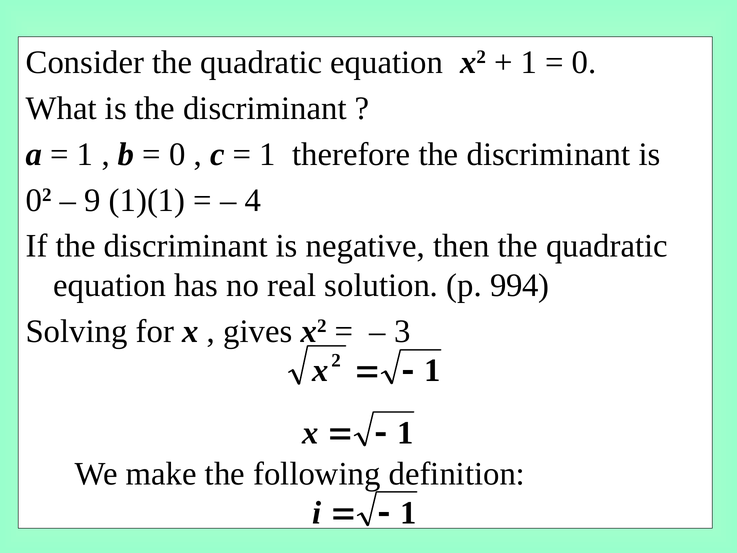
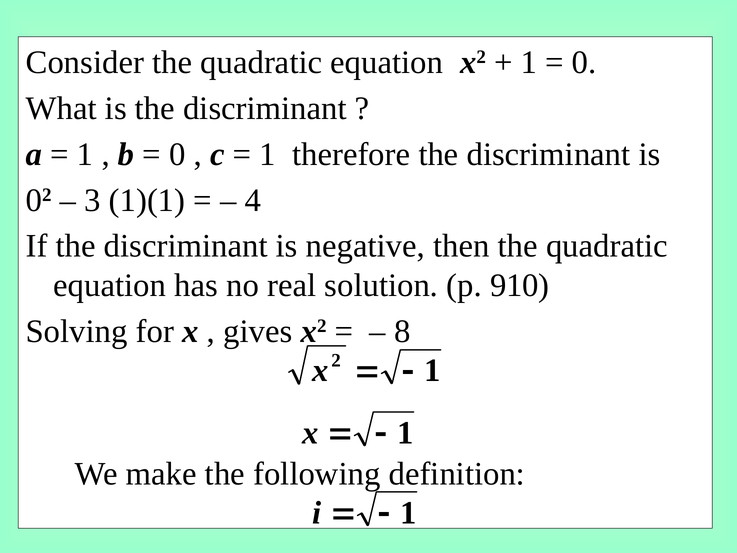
9: 9 -> 3
994: 994 -> 910
3: 3 -> 8
